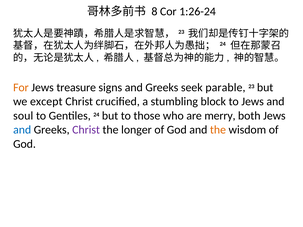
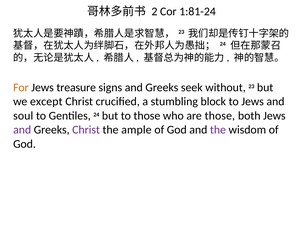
8: 8 -> 2
1:26-24: 1:26-24 -> 1:81-24
parable: parable -> without
are merry: merry -> those
and at (22, 130) colour: blue -> purple
longer: longer -> ample
the at (218, 130) colour: orange -> purple
